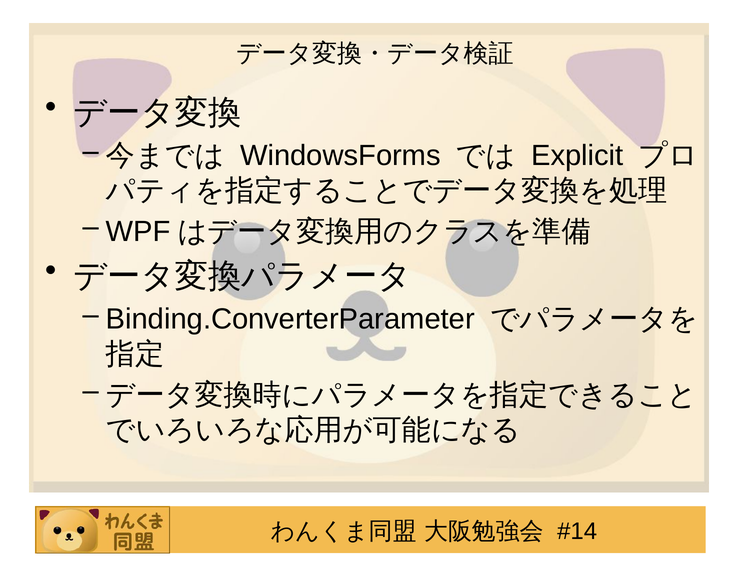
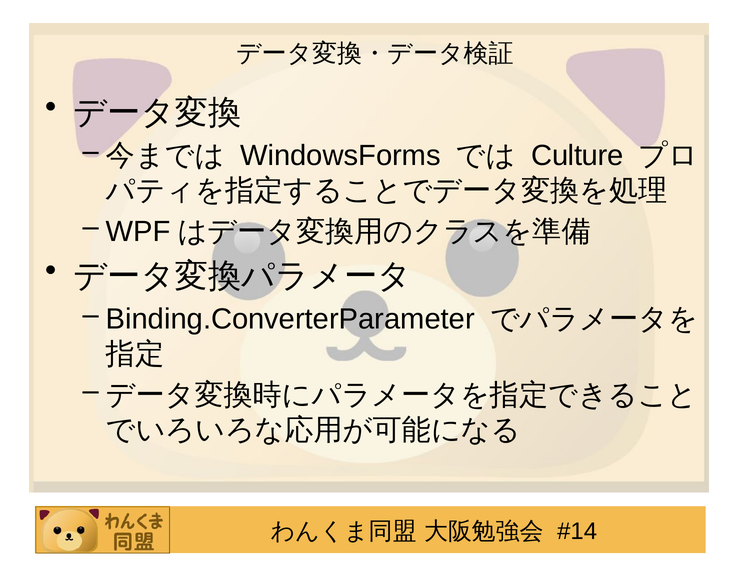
Explicit: Explicit -> Culture
